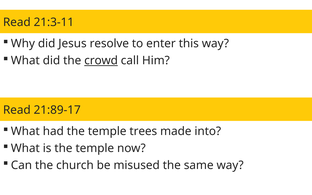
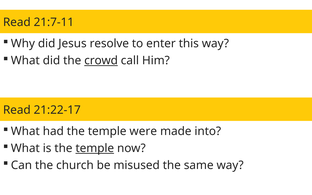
21:3-11: 21:3-11 -> 21:7-11
21:89-17: 21:89-17 -> 21:22-17
trees: trees -> were
temple at (95, 148) underline: none -> present
